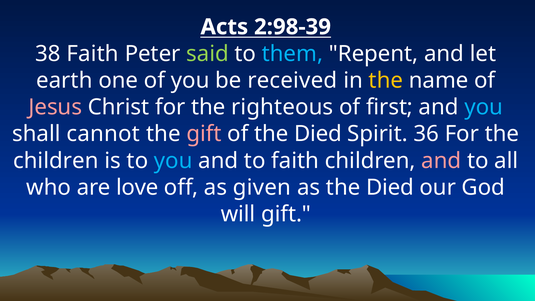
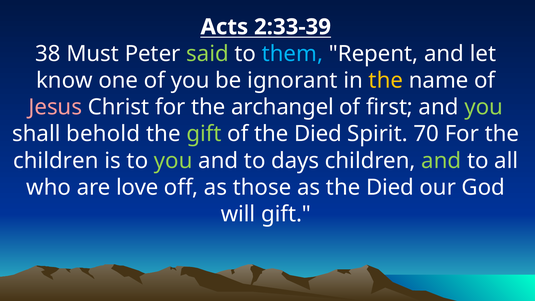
2:98-39: 2:98-39 -> 2:33-39
38 Faith: Faith -> Must
earth: earth -> know
received: received -> ignorant
righteous: righteous -> archangel
you at (484, 107) colour: light blue -> light green
cannot: cannot -> behold
gift at (204, 134) colour: pink -> light green
36: 36 -> 70
you at (173, 161) colour: light blue -> light green
to faith: faith -> days
and at (441, 161) colour: pink -> light green
given: given -> those
